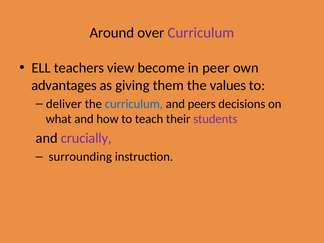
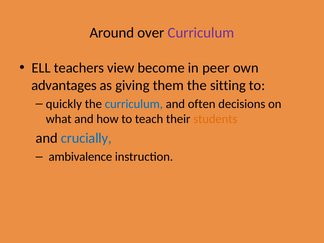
values: values -> sitting
deliver: deliver -> quickly
peers: peers -> often
students colour: purple -> orange
crucially colour: purple -> blue
surrounding: surrounding -> ambivalence
